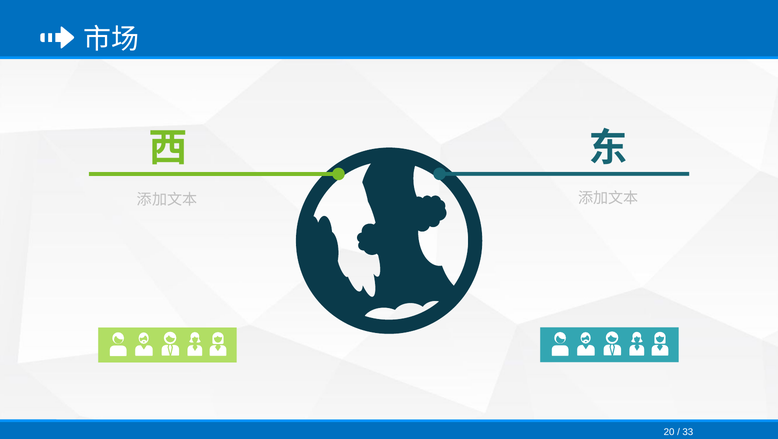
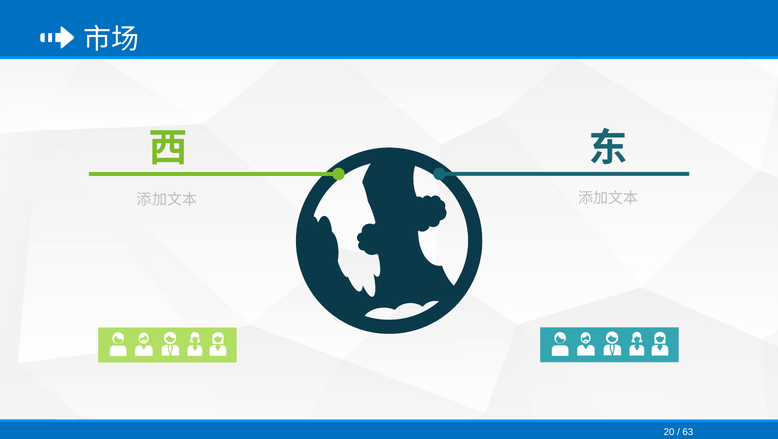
33: 33 -> 63
